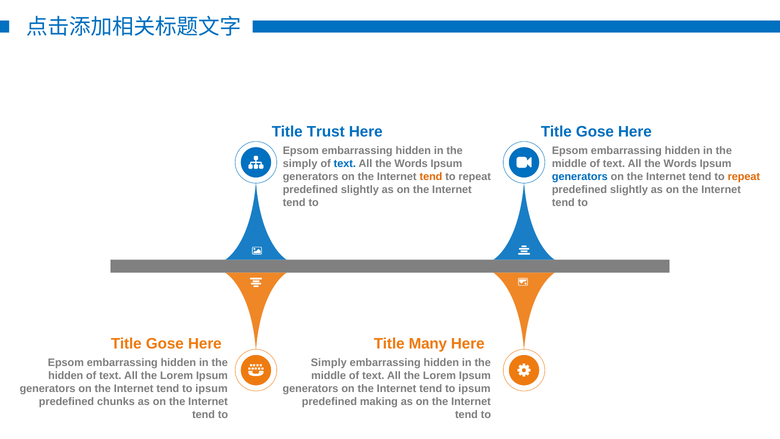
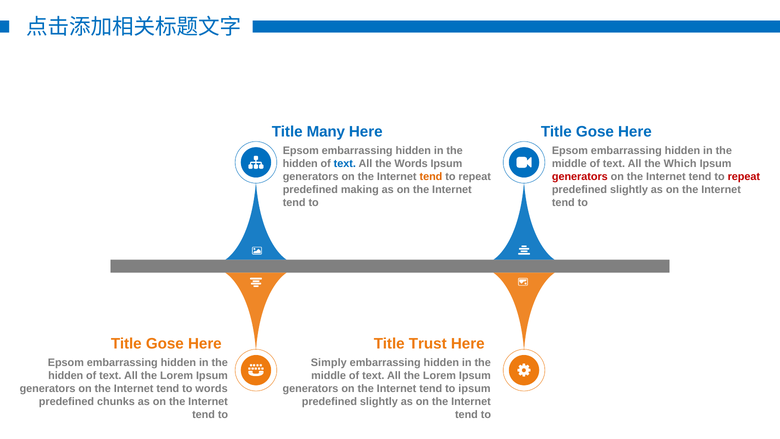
Trust: Trust -> Many
simply at (300, 164): simply -> hidden
Words at (680, 164): Words -> Which
generators at (580, 177) colour: blue -> red
repeat at (744, 177) colour: orange -> red
slightly at (360, 190): slightly -> making
Many: Many -> Trust
ipsum at (212, 388): ipsum -> words
making at (379, 401): making -> slightly
